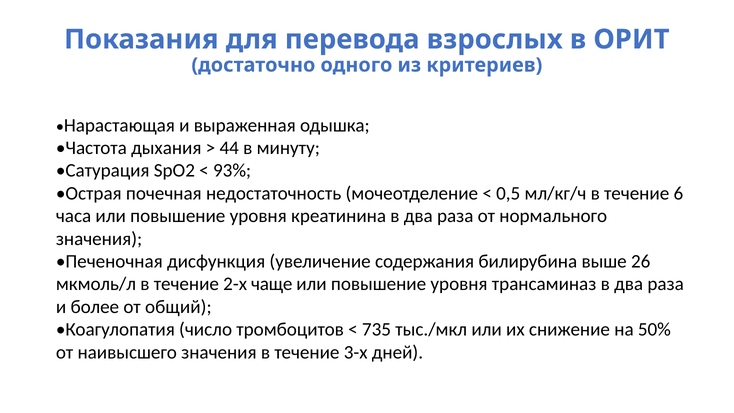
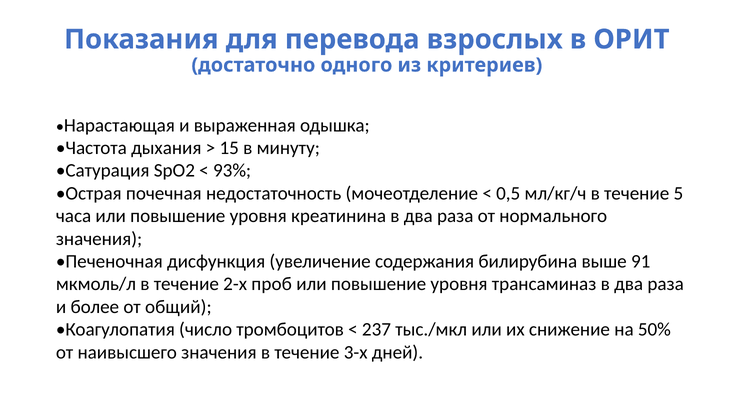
44: 44 -> 15
6: 6 -> 5
26: 26 -> 91
чаще: чаще -> проб
735: 735 -> 237
